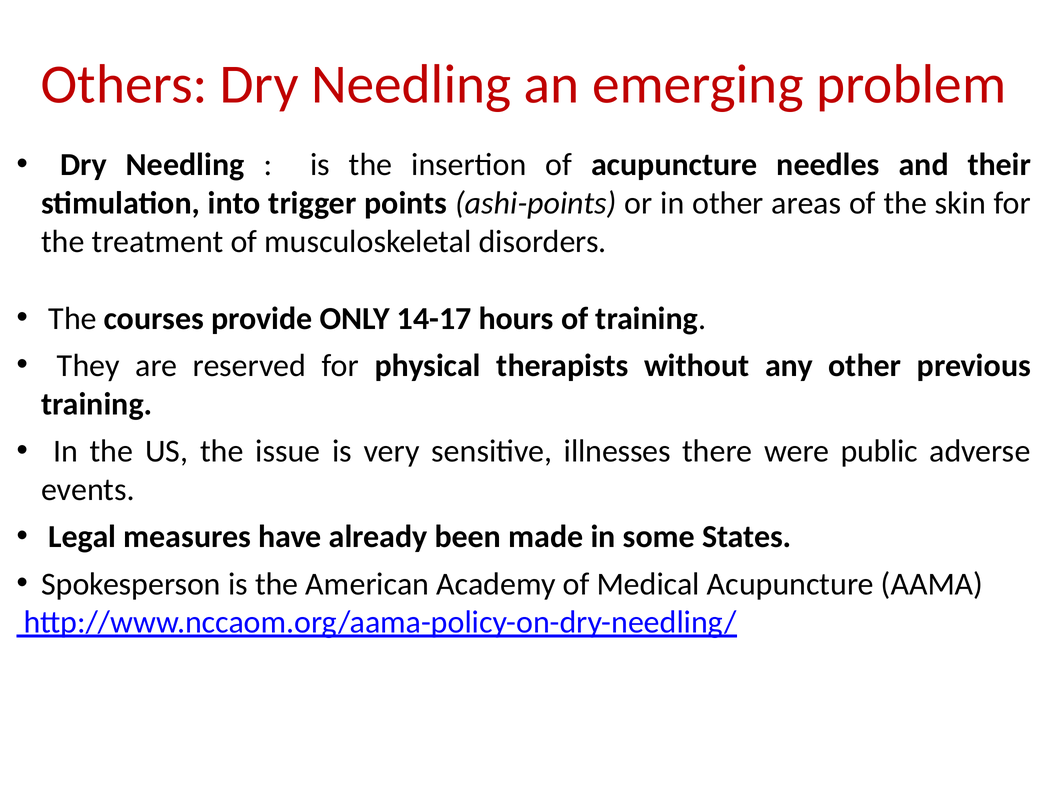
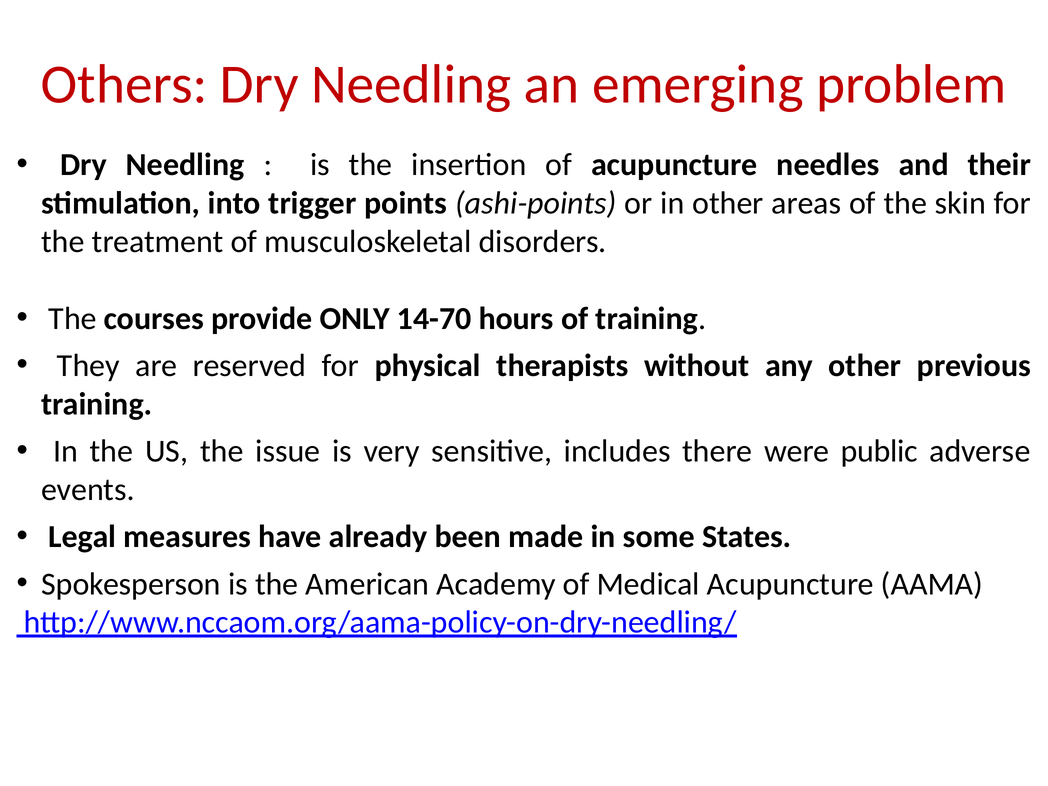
14-17: 14-17 -> 14-70
illnesses: illnesses -> includes
